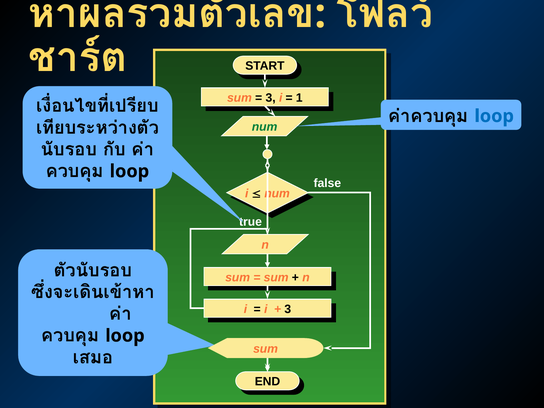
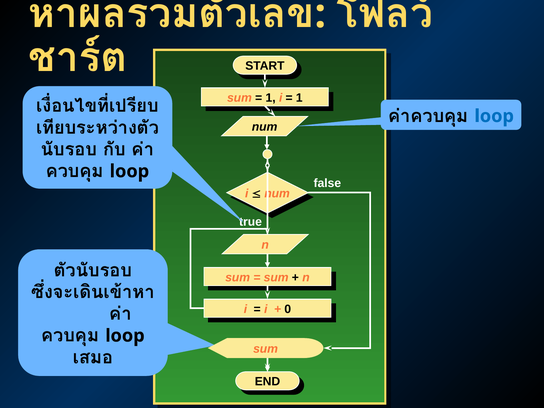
3 at (271, 98): 3 -> 1
num at (265, 127) colour: green -> black
3 at (288, 309): 3 -> 0
